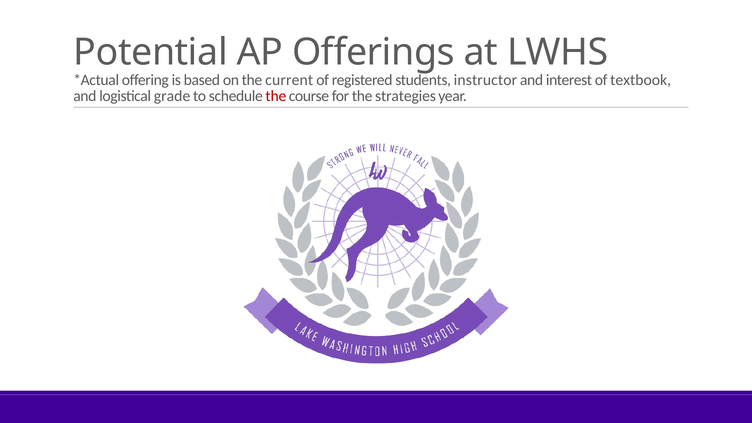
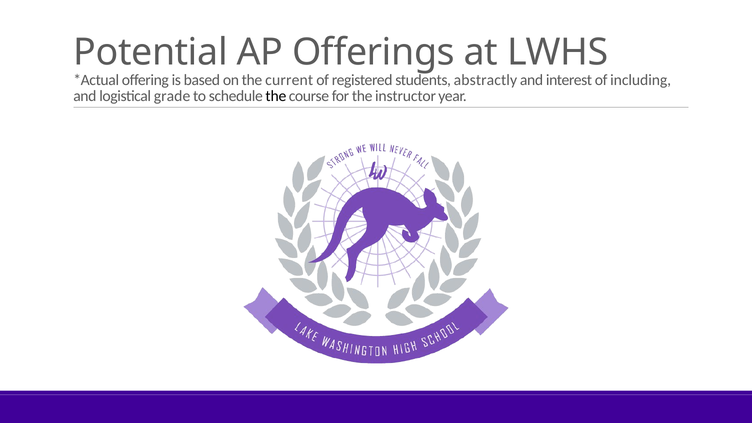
instructor: instructor -> abstractly
textbook: textbook -> including
the at (276, 96) colour: red -> black
strategies: strategies -> instructor
